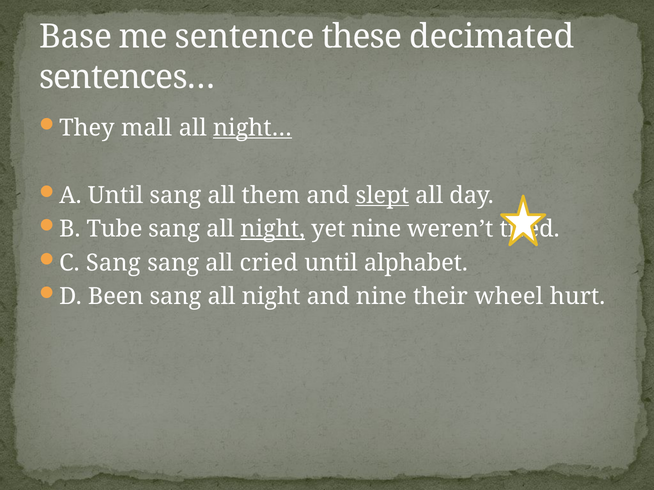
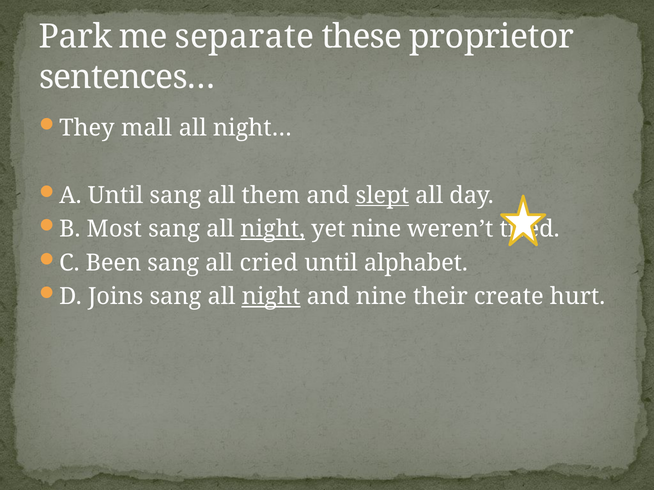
Base: Base -> Park
sentence: sentence -> separate
decimated: decimated -> proprietor
night… underline: present -> none
Tube: Tube -> Most
C Sang: Sang -> Been
Been: Been -> Joins
night at (271, 297) underline: none -> present
wheel: wheel -> create
